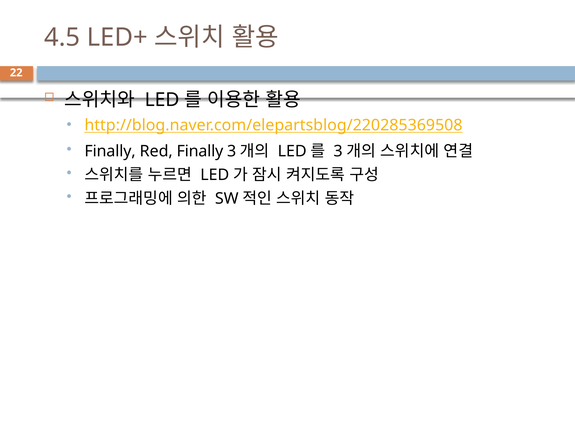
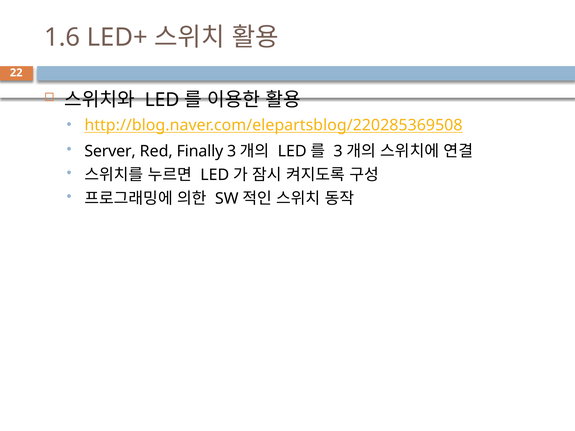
4.5: 4.5 -> 1.6
Finally at (110, 151): Finally -> Server
